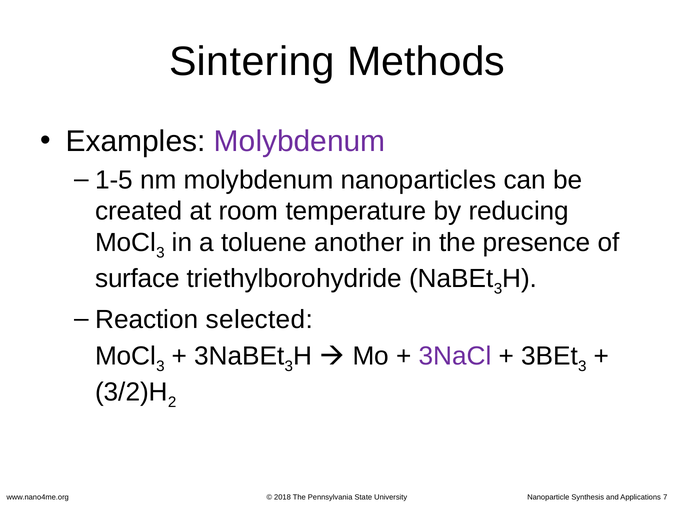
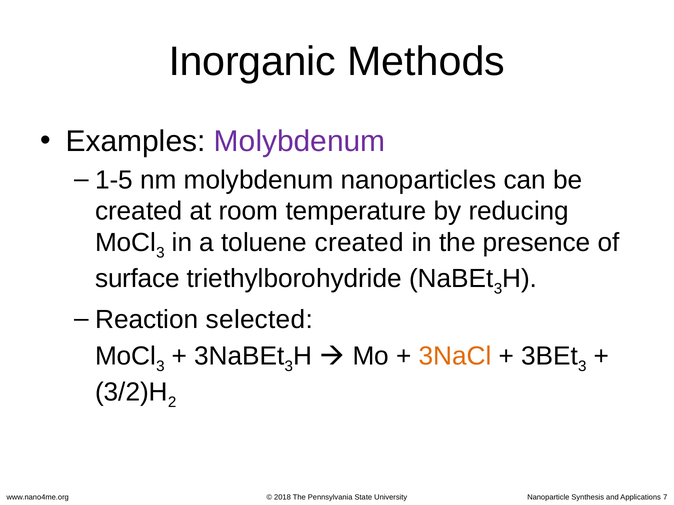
Sintering: Sintering -> Inorganic
toluene another: another -> created
3NaCl colour: purple -> orange
